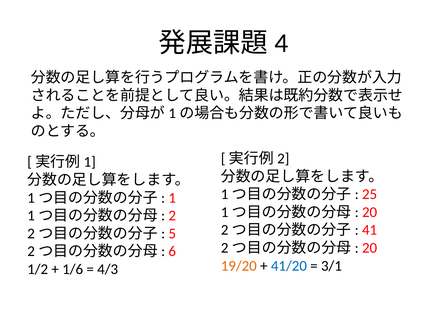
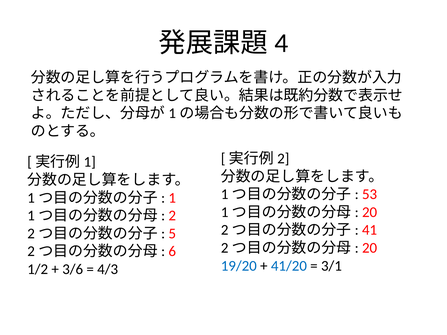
25: 25 -> 53
19/20 colour: orange -> blue
1/6: 1/6 -> 3/6
